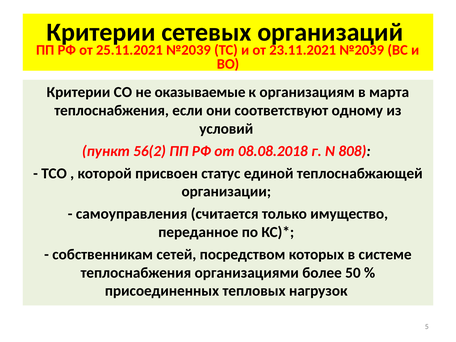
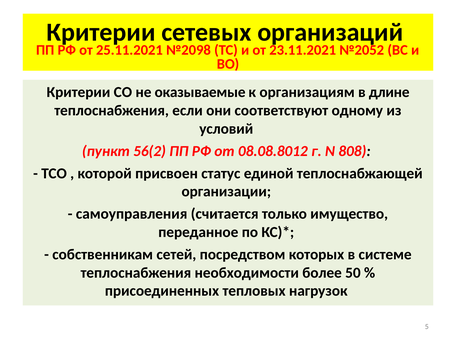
25.11.2021 №2039: №2039 -> №2098
23.11.2021 №2039: №2039 -> №2052
марта: марта -> длине
08.08.2018: 08.08.2018 -> 08.08.8012
организациями: организациями -> необходимости
